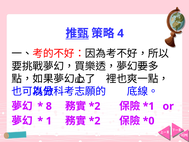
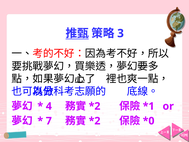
4: 4 -> 3
8: 8 -> 4
1: 1 -> 7
